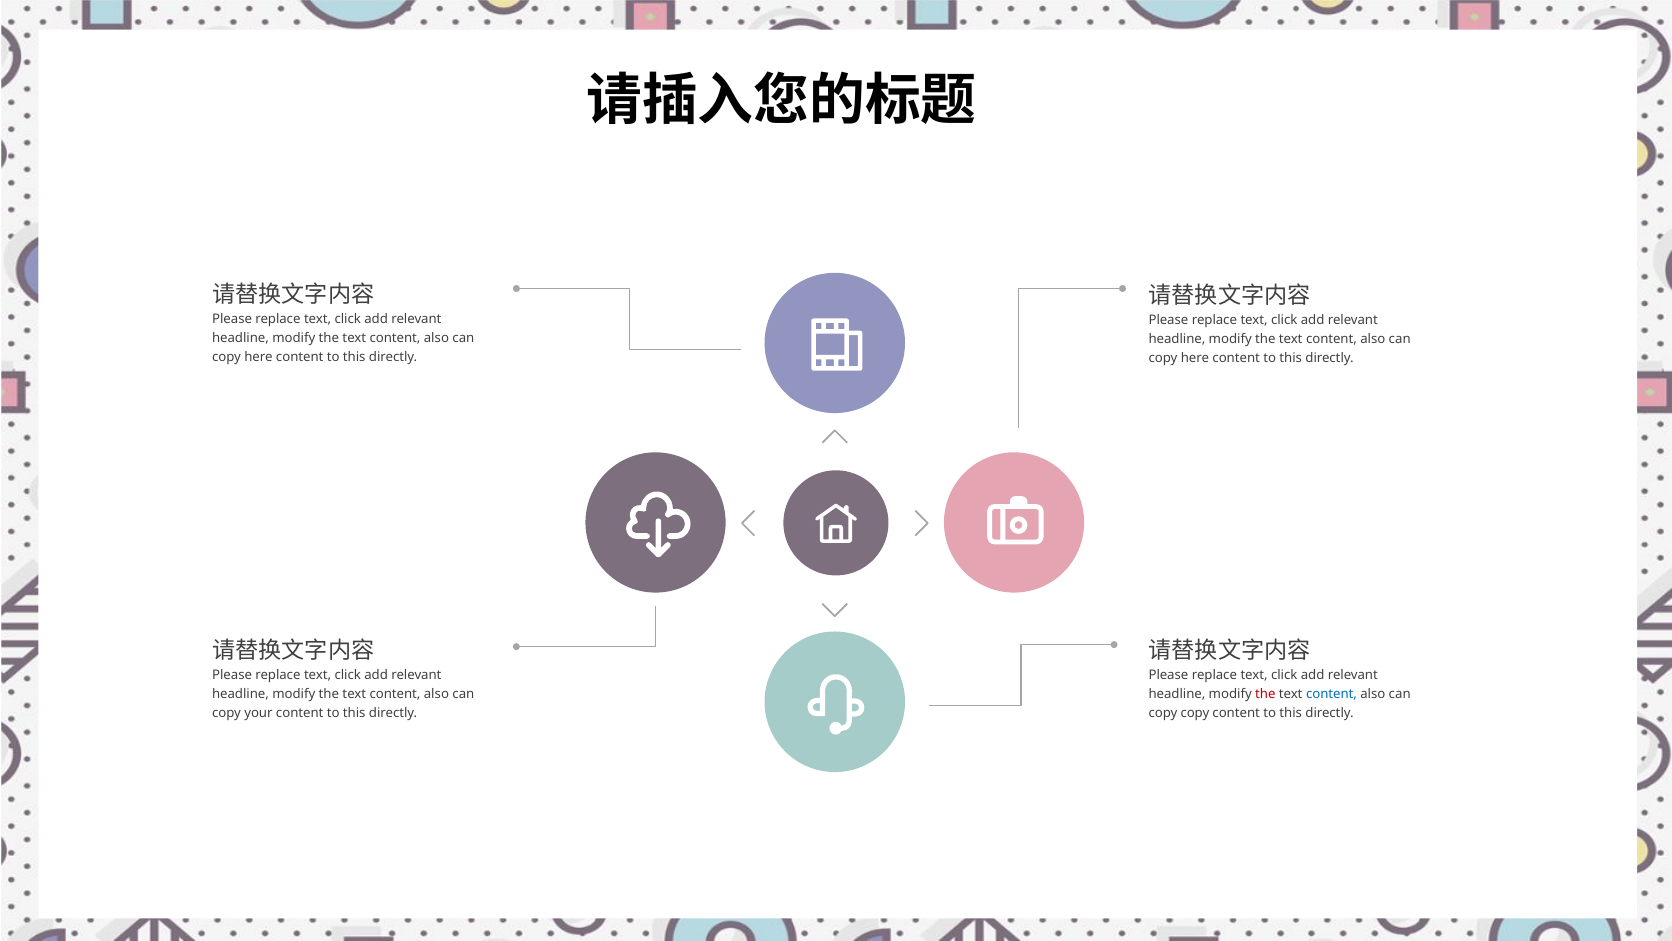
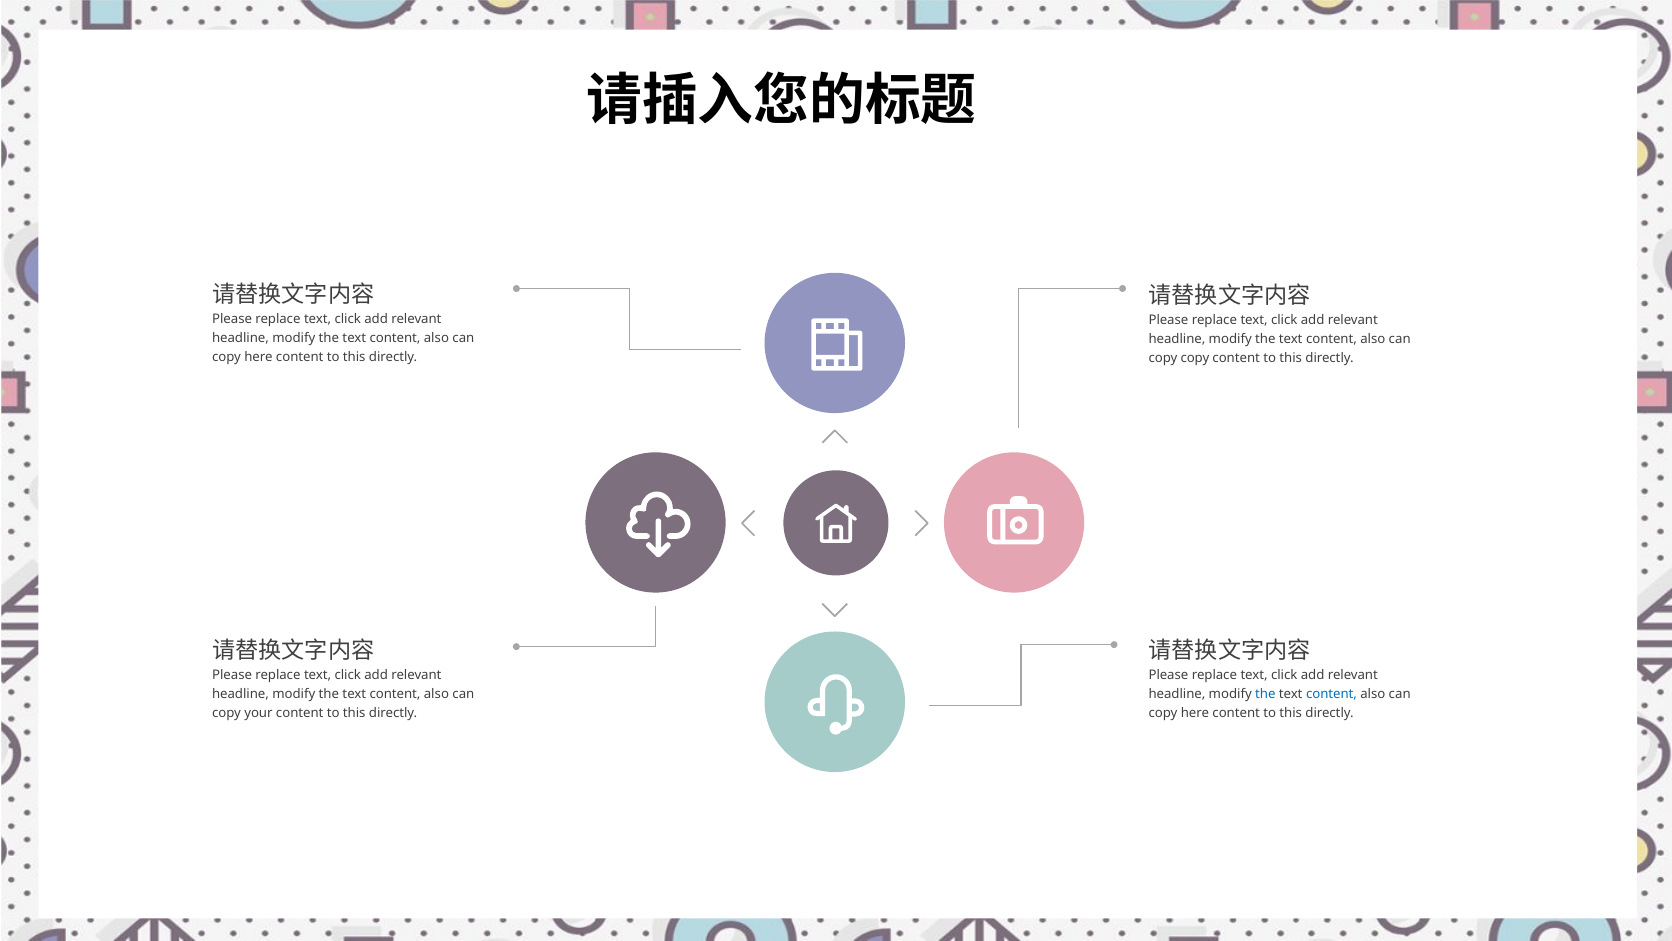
here at (1195, 358): here -> copy
the at (1265, 694) colour: red -> blue
copy at (1195, 713): copy -> here
